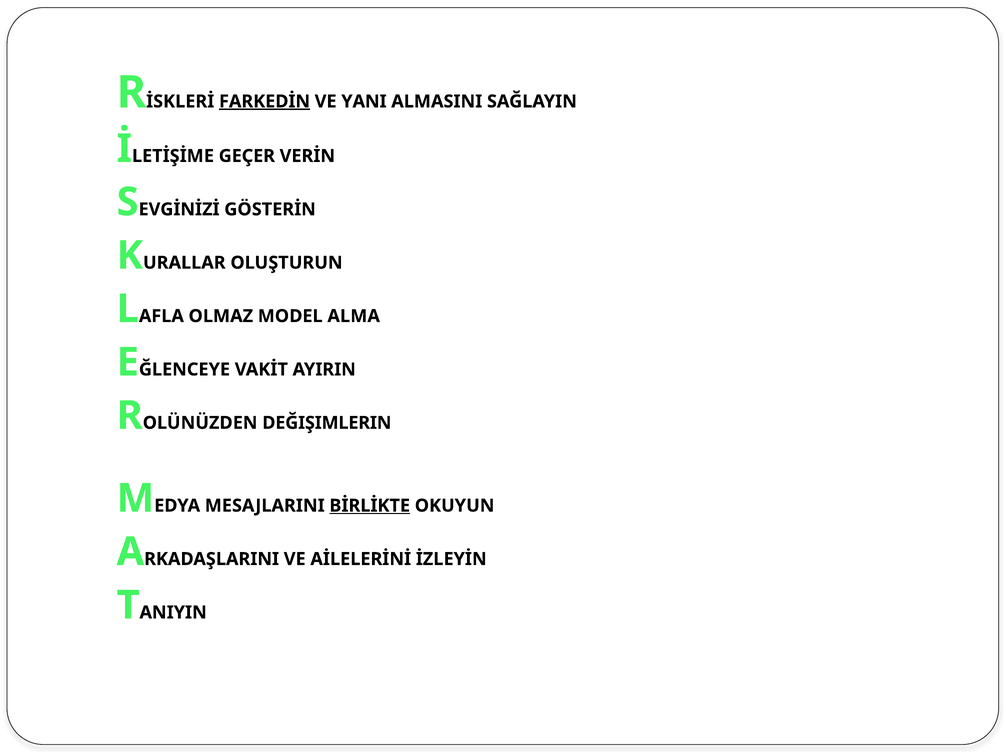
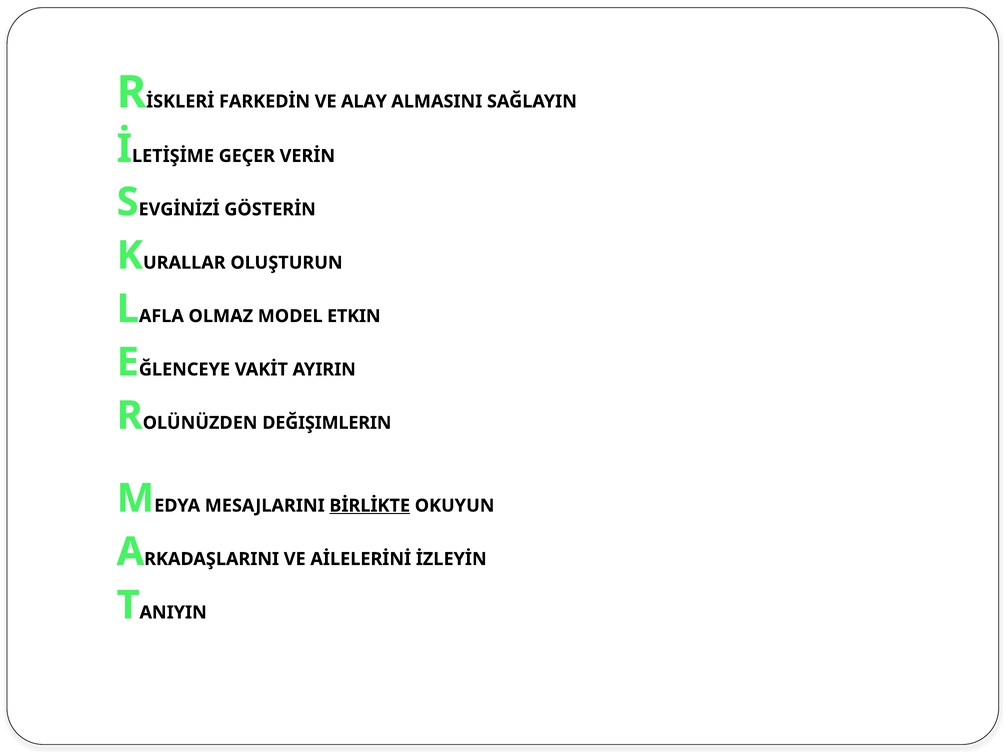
FARKEDİN underline: present -> none
YANI: YANI -> ALAY
ALMA: ALMA -> ETKIN
